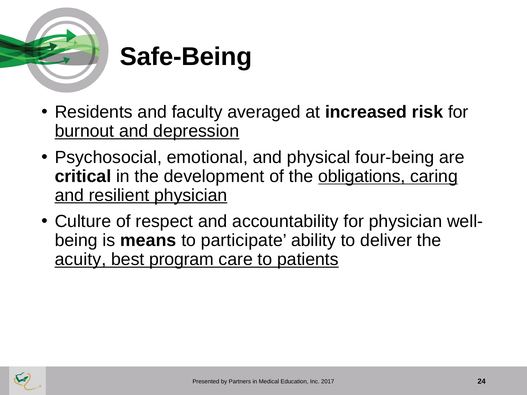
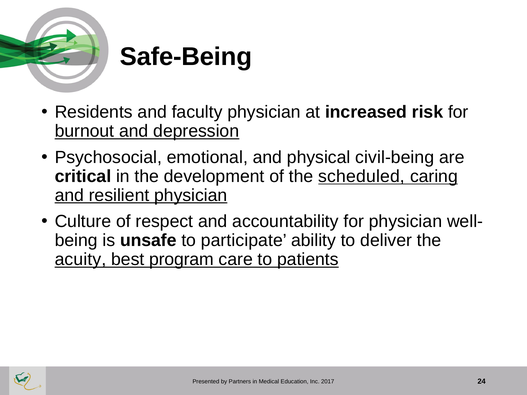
faculty averaged: averaged -> physician
four-being: four-being -> civil-being
obligations: obligations -> scheduled
means: means -> unsafe
